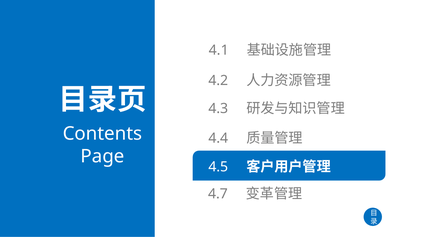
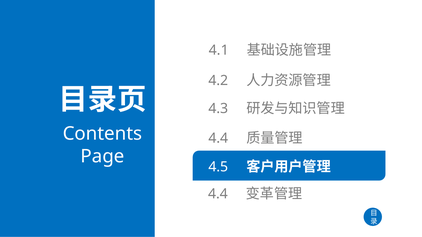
4.7 at (218, 194): 4.7 -> 4.4
